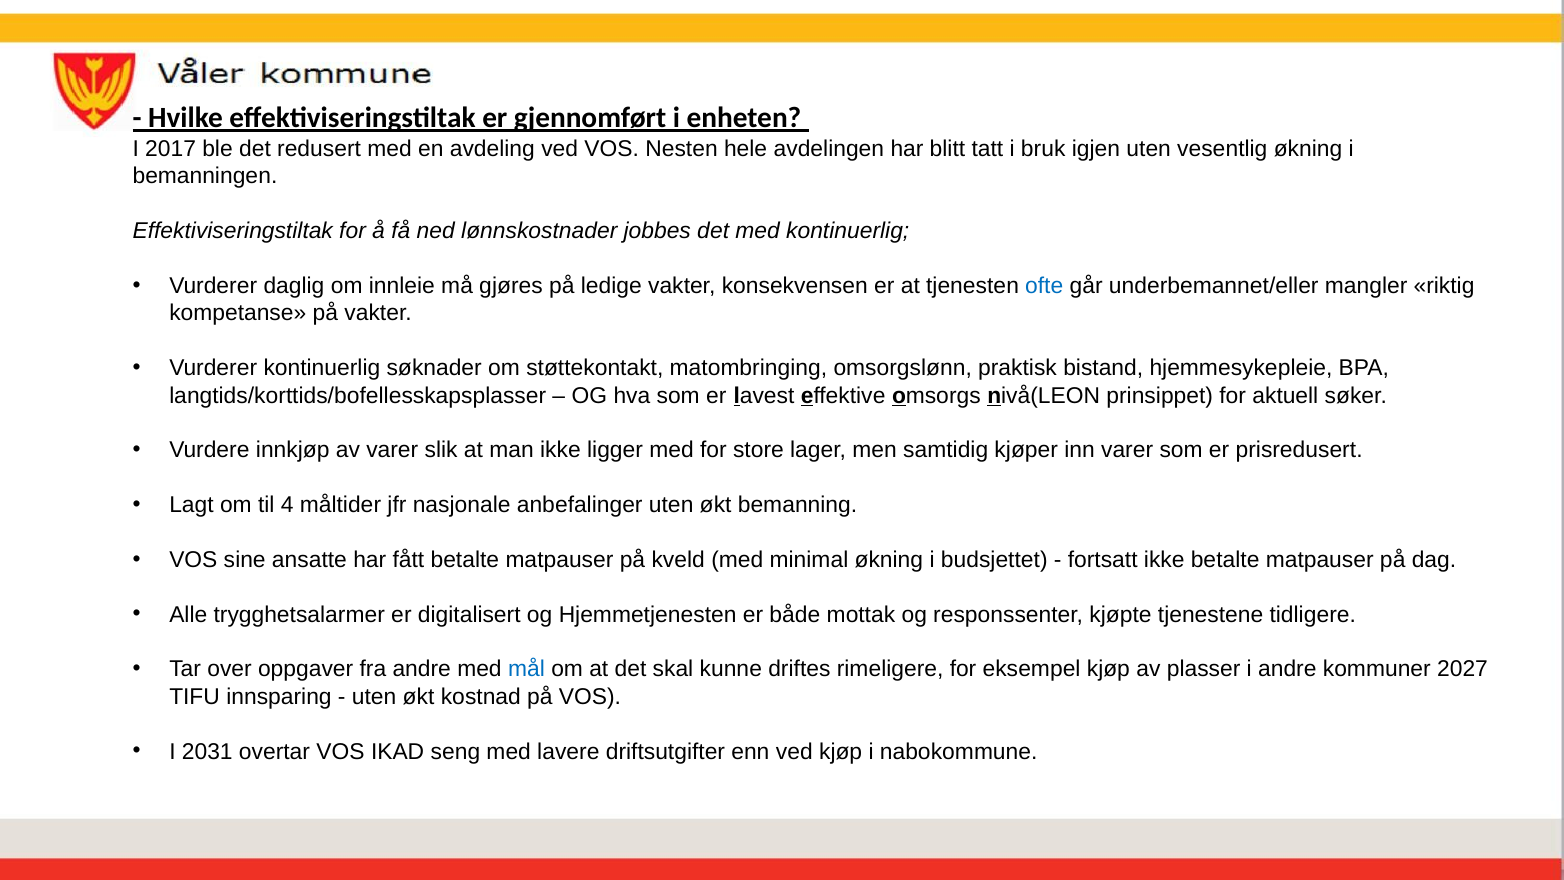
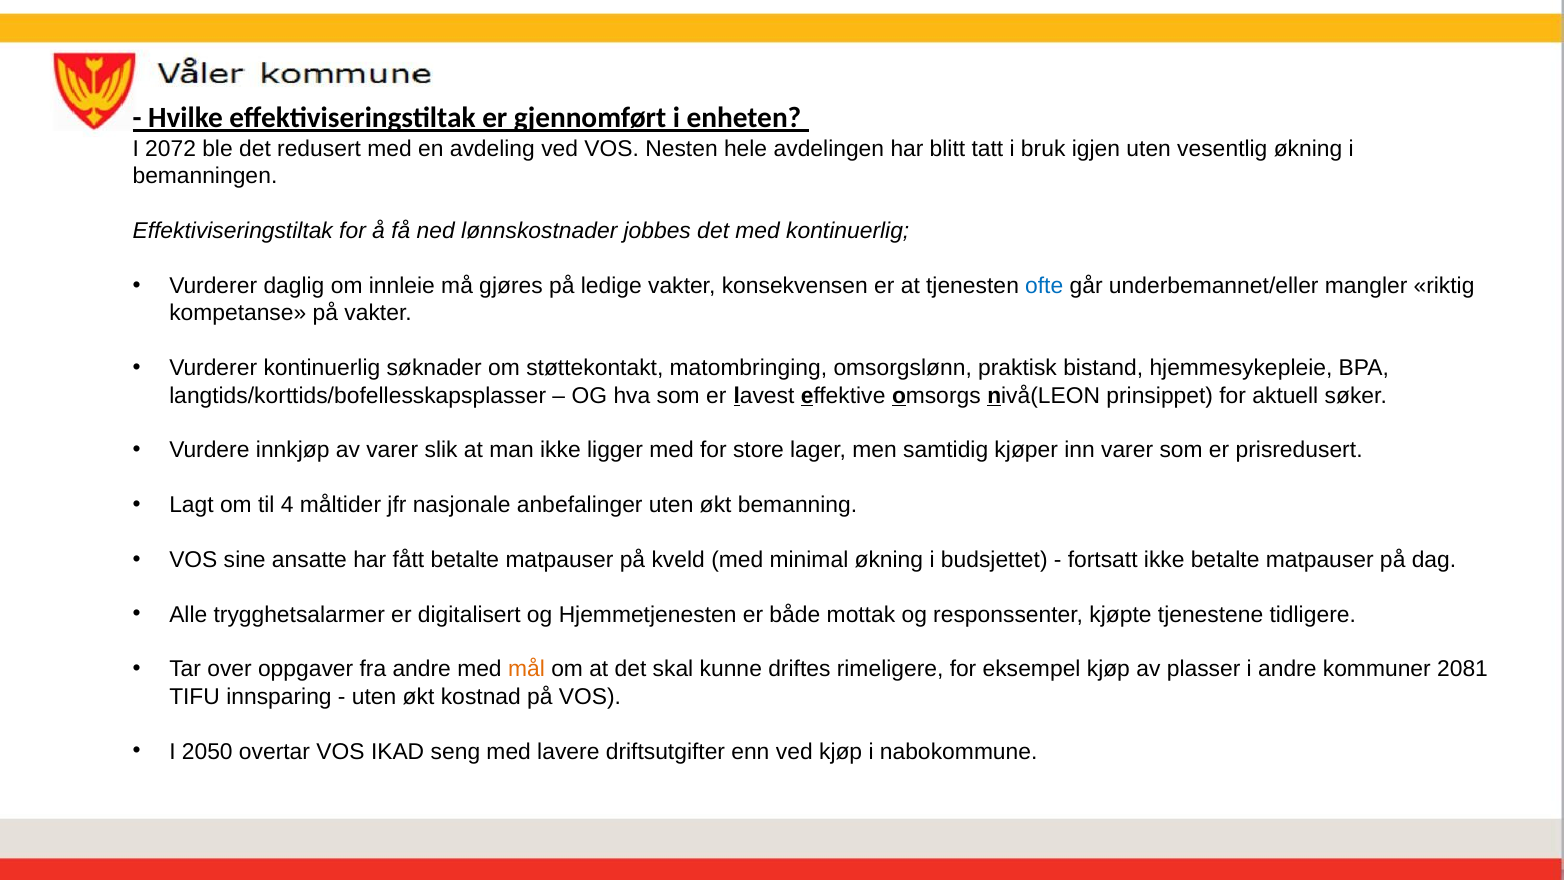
2017: 2017 -> 2072
mål colour: blue -> orange
2027: 2027 -> 2081
2031: 2031 -> 2050
